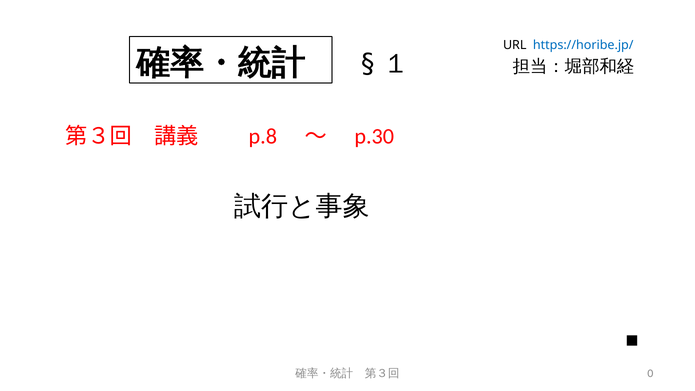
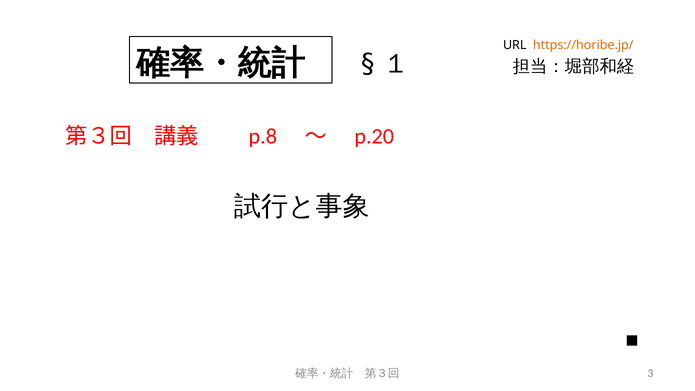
https://horibe.jp/ colour: blue -> orange
p.30: p.30 -> p.20
0: 0 -> 3
